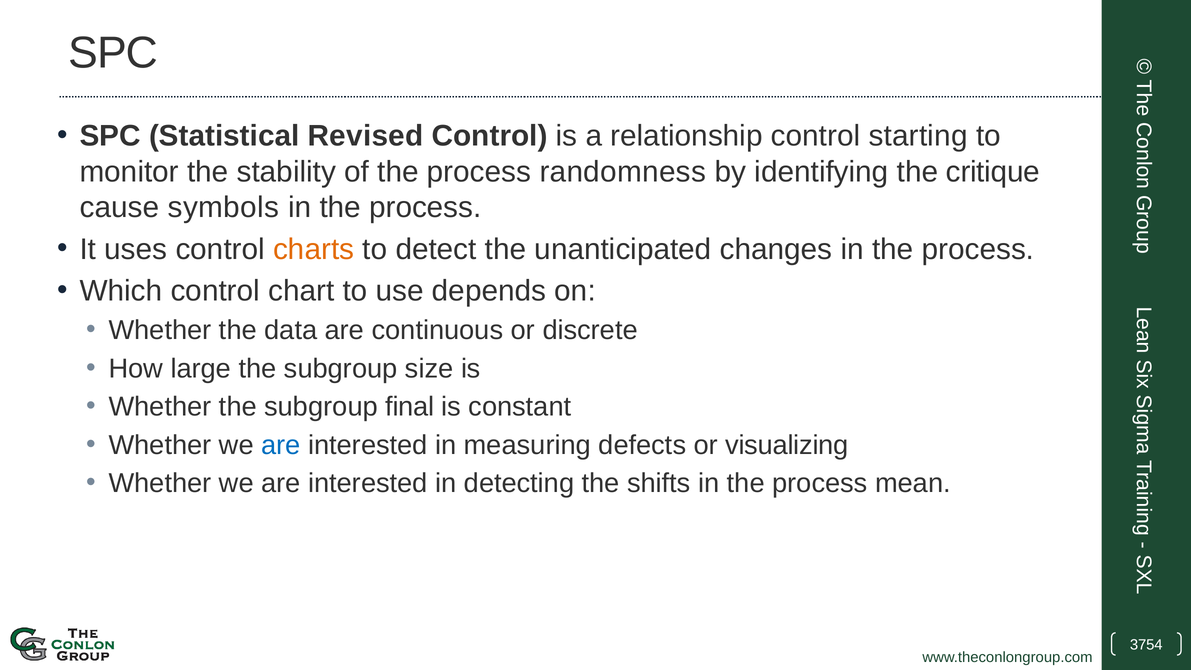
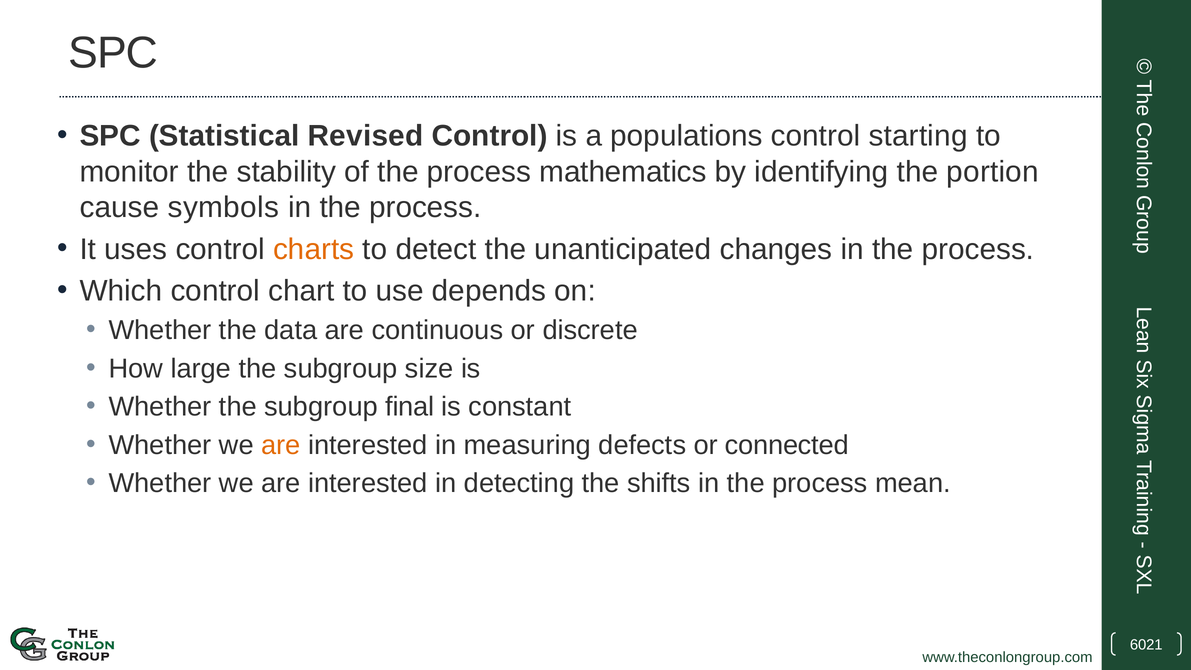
relationship: relationship -> populations
randomness: randomness -> mathematics
critique: critique -> portion
are at (281, 445) colour: blue -> orange
visualizing: visualizing -> connected
3754: 3754 -> 6021
